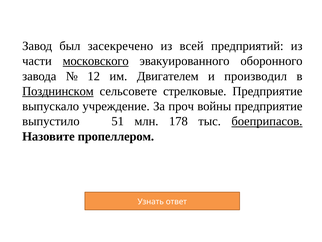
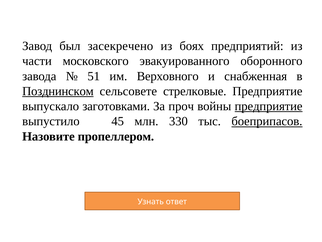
всей: всей -> боях
московского underline: present -> none
12: 12 -> 51
Двигателем: Двигателем -> Верховного
производил: производил -> снабженная
учреждение: учреждение -> заготовками
предприятие at (269, 106) underline: none -> present
51: 51 -> 45
178: 178 -> 330
